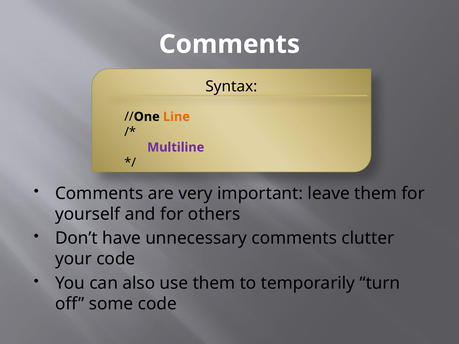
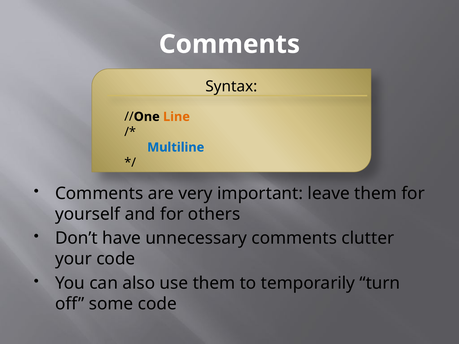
Multiline colour: purple -> blue
